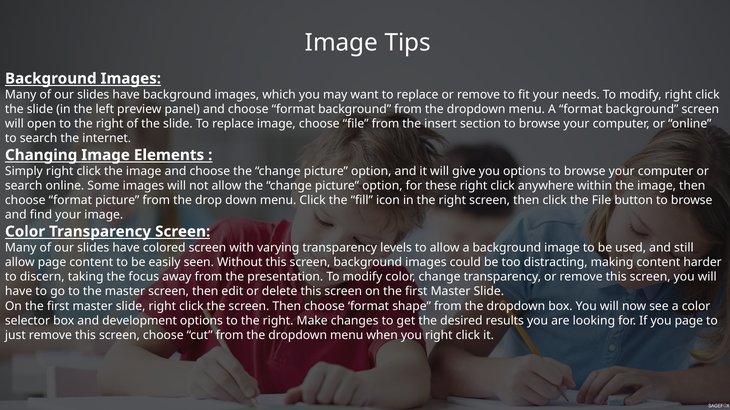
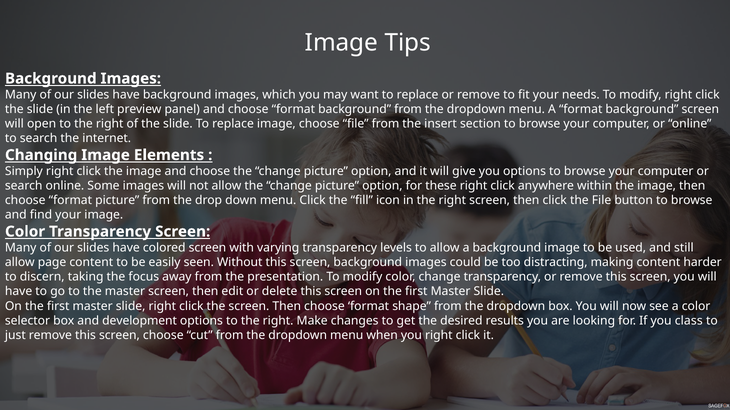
you page: page -> class
